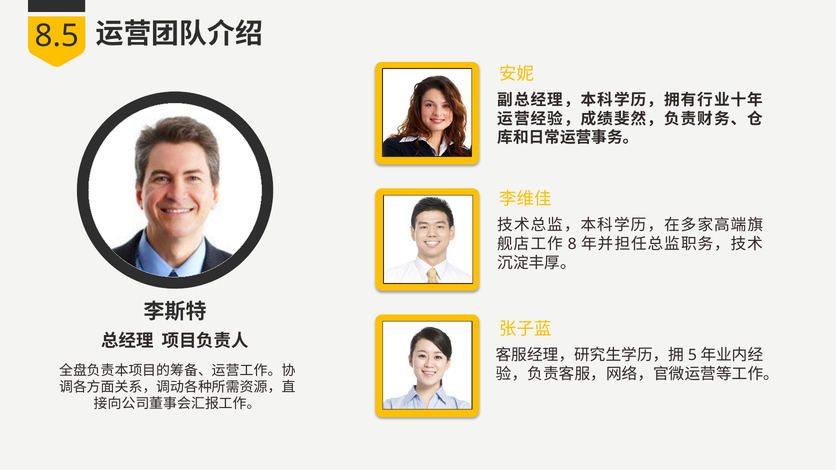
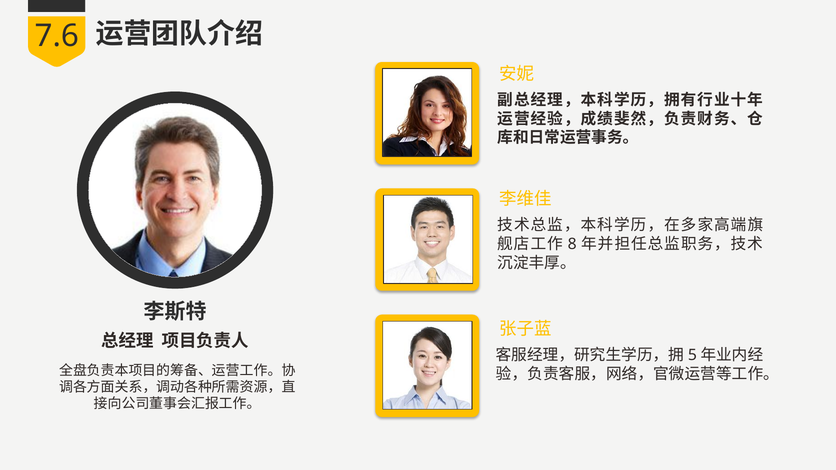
8.5: 8.5 -> 7.6
